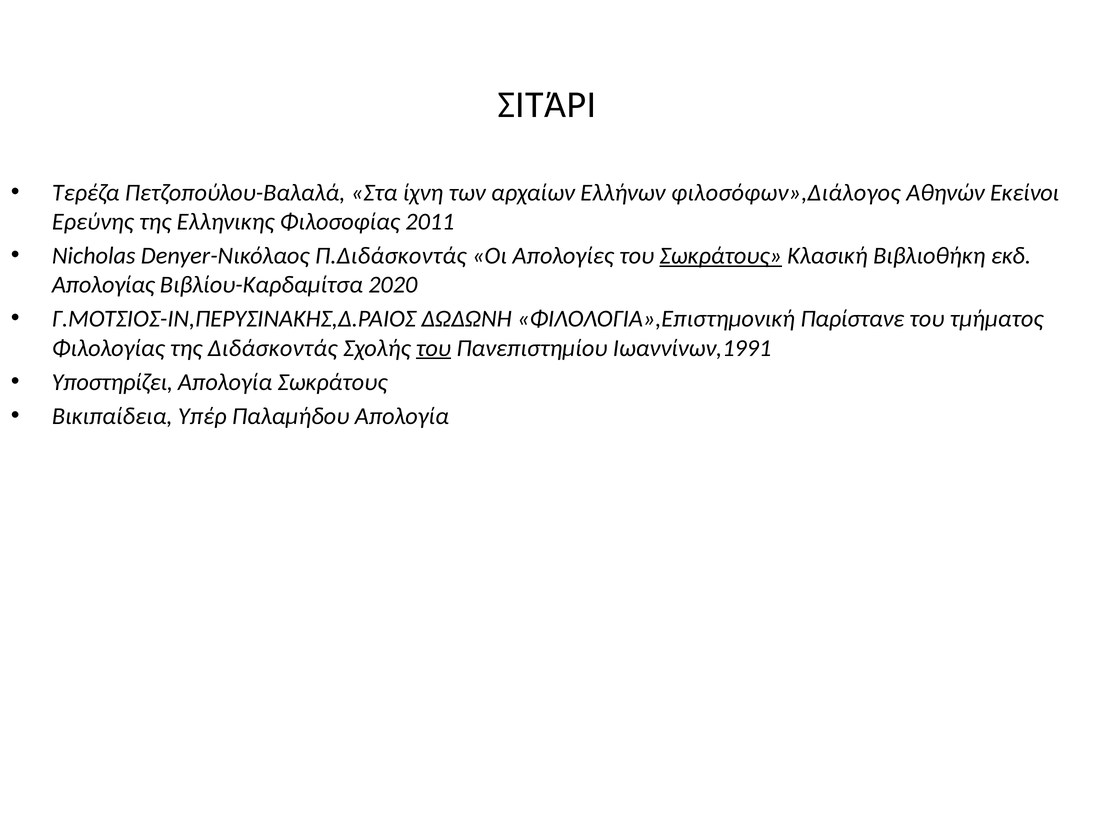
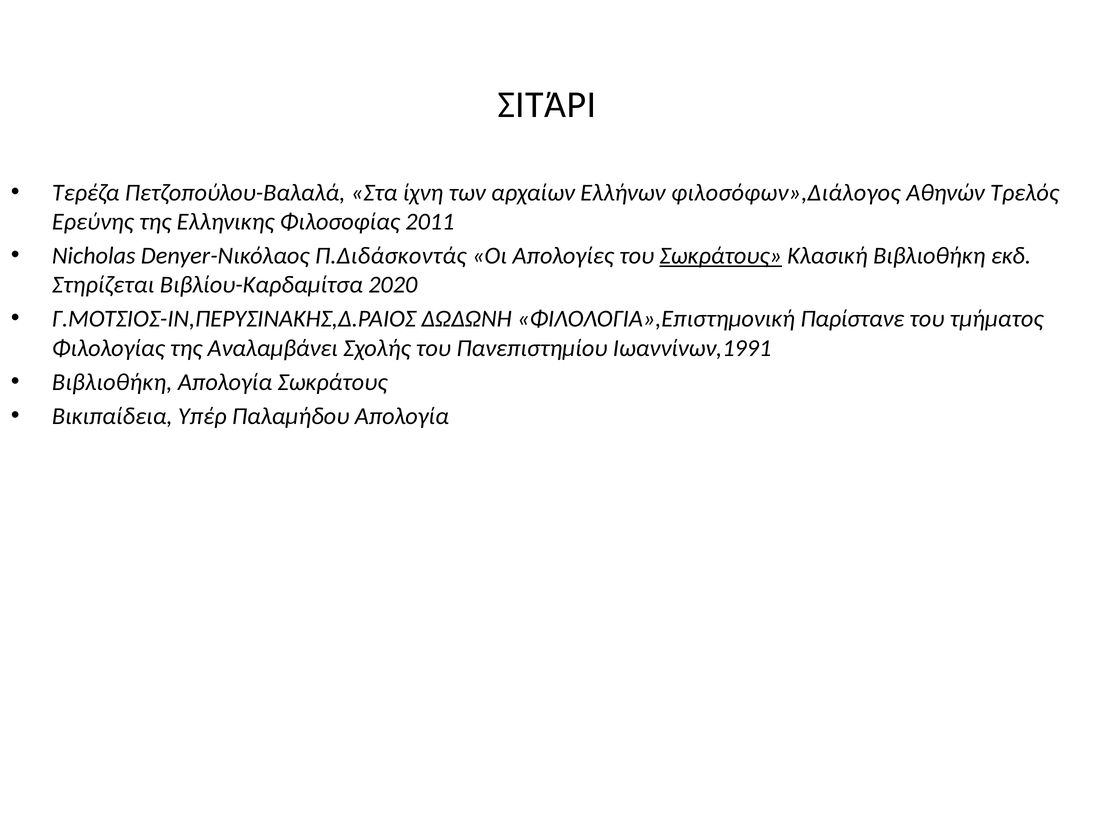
Εκείνοι: Εκείνοι -> Τρελός
Απολογίας: Απολογίας -> Στηρίζεται
Διδάσκοντάς: Διδάσκοντάς -> Αναλαμβάνει
του at (433, 348) underline: present -> none
Υποστηρίζει at (112, 382): Υποστηρίζει -> Βιβλιοθήκη
